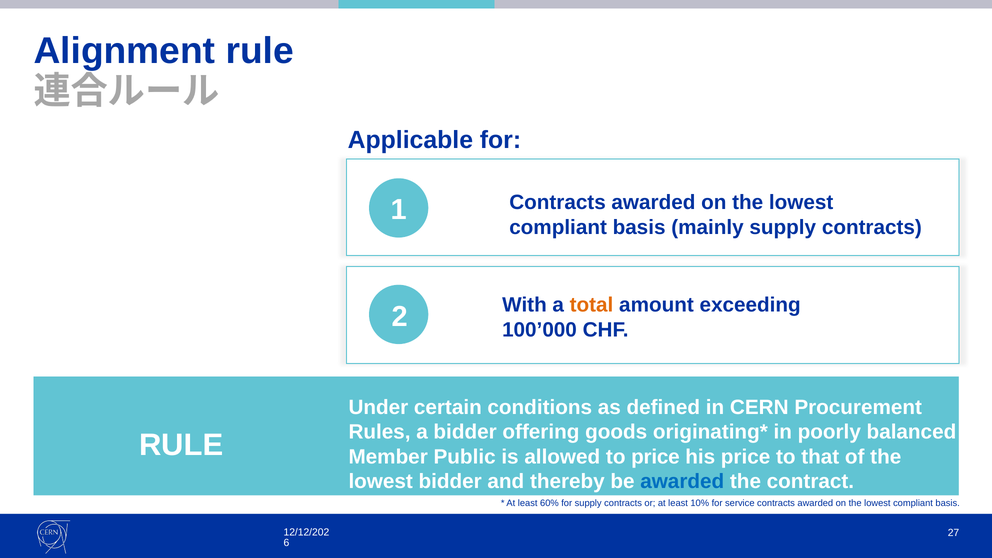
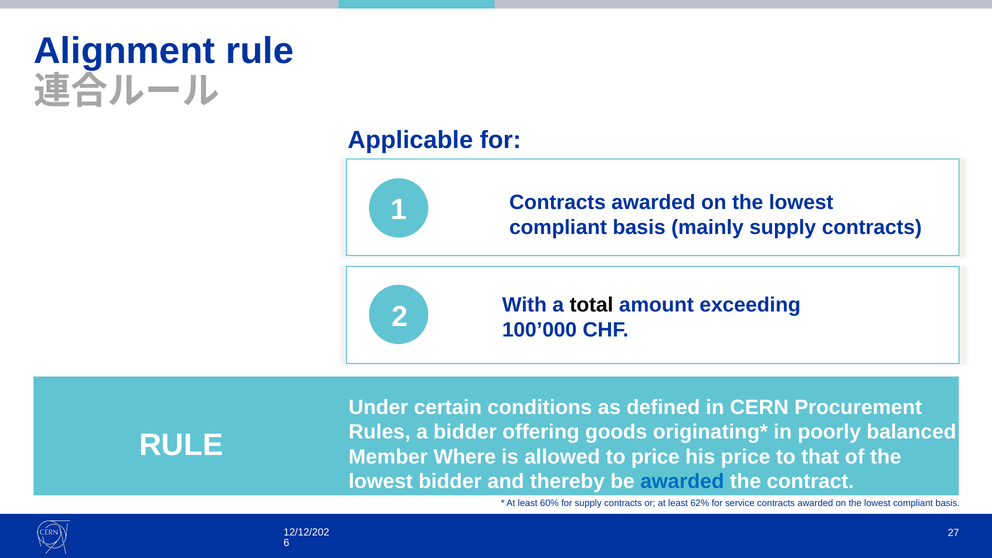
total colour: orange -> black
Public: Public -> Where
10%: 10% -> 62%
